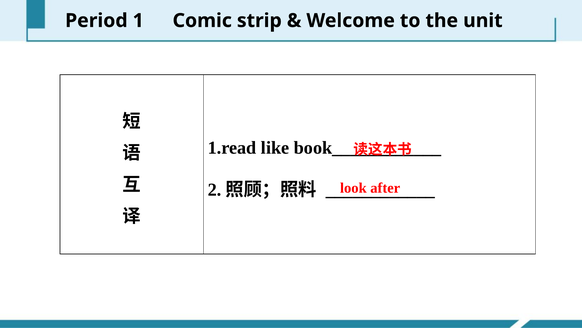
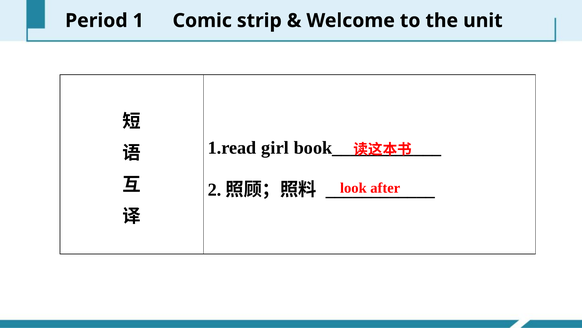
like: like -> girl
